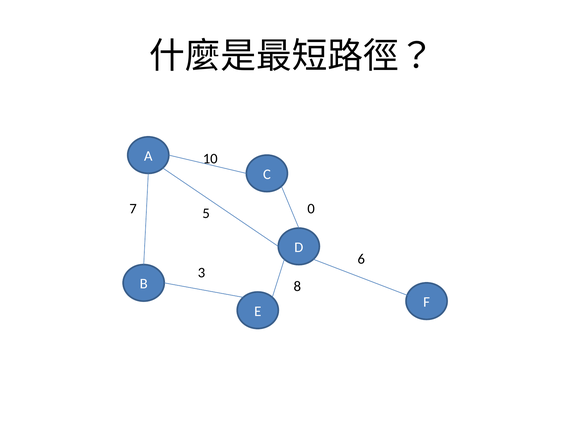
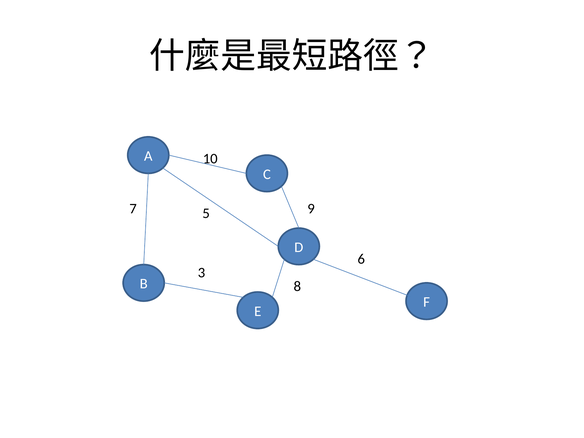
0: 0 -> 9
